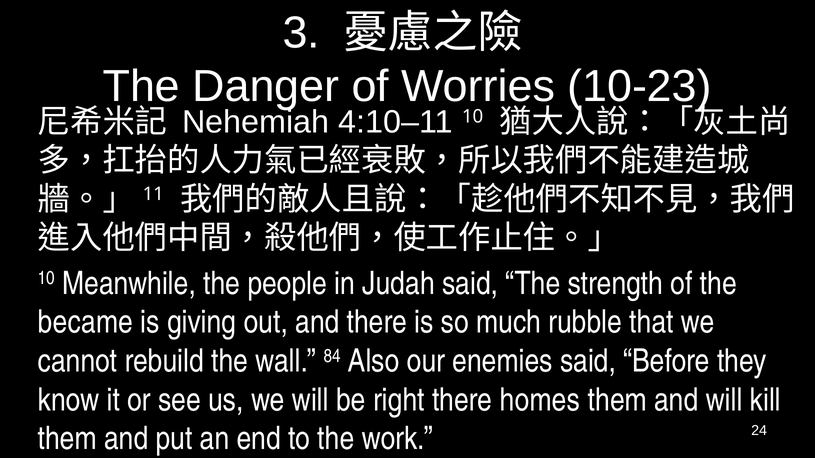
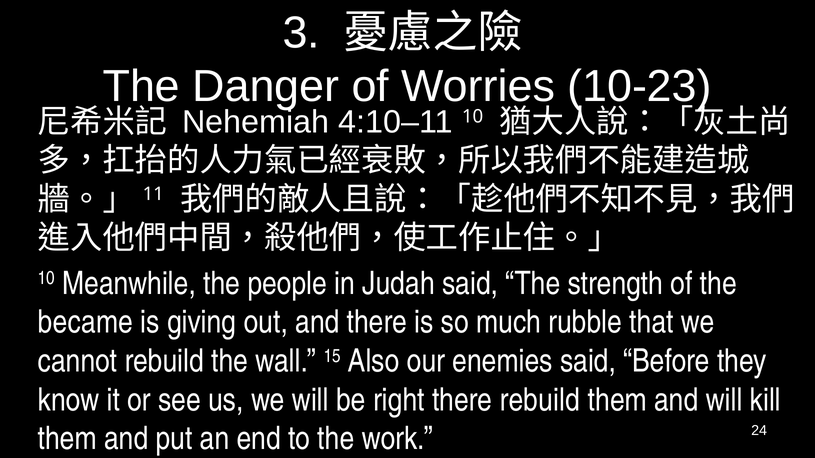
84: 84 -> 15
there homes: homes -> rebuild
